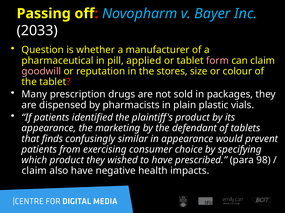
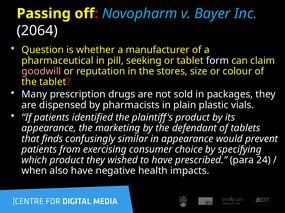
2033: 2033 -> 2064
applied: applied -> seeking
form colour: pink -> white
98: 98 -> 24
claim at (34, 171): claim -> when
